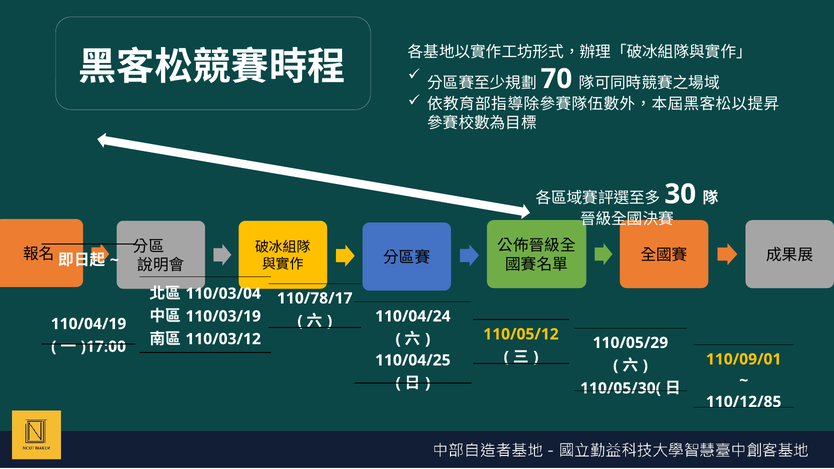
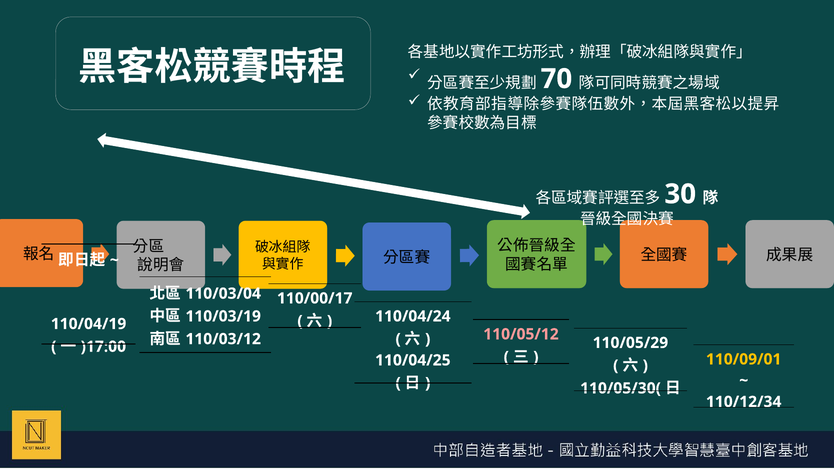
110/78/17: 110/78/17 -> 110/00/17
110/05/12 colour: yellow -> pink
110/12/85: 110/12/85 -> 110/12/34
